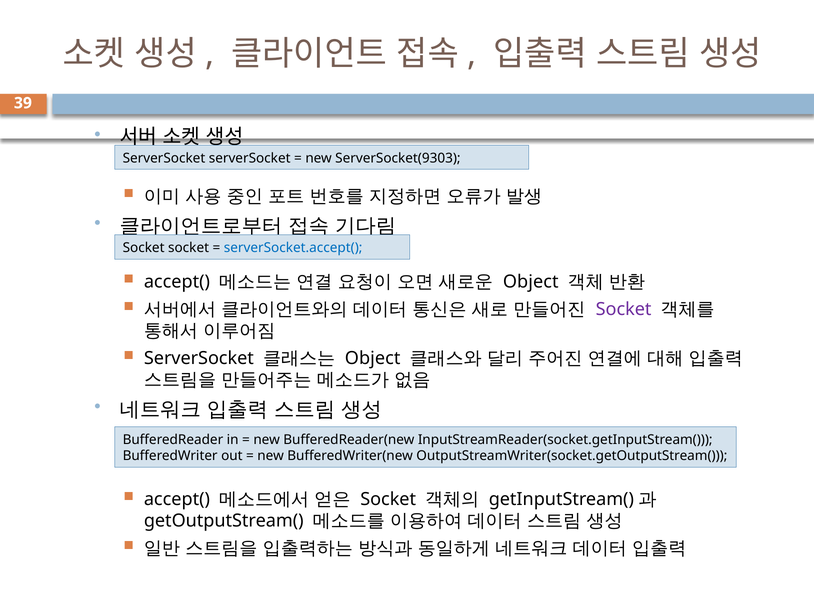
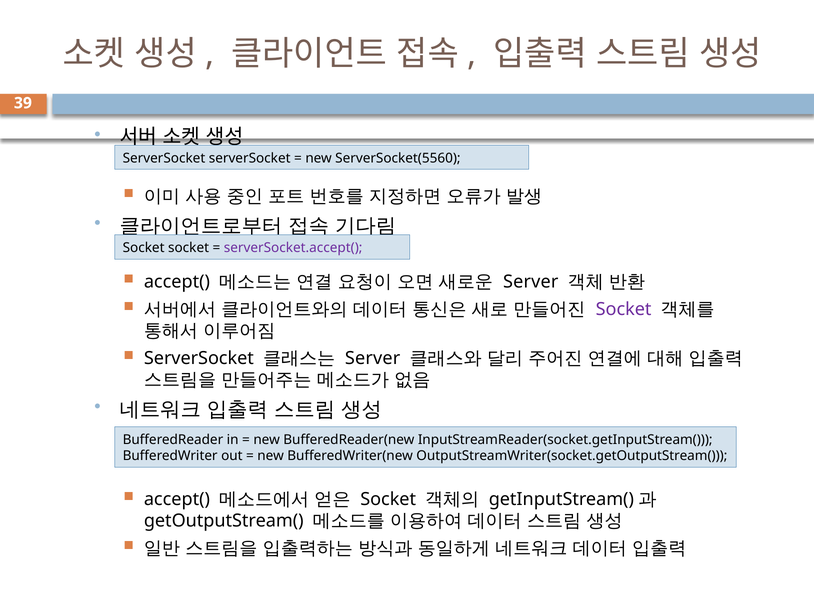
ServerSocket(9303: ServerSocket(9303 -> ServerSocket(5560
serverSocket.accept( colour: blue -> purple
Object at (531, 281): Object -> Server
Object at (373, 358): Object -> Server
